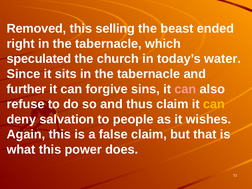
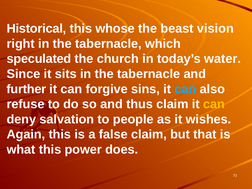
Removed: Removed -> Historical
selling: selling -> whose
ended: ended -> vision
can at (185, 89) colour: pink -> light blue
